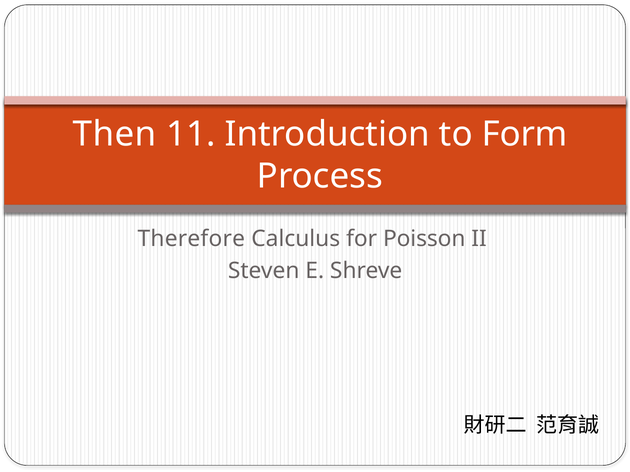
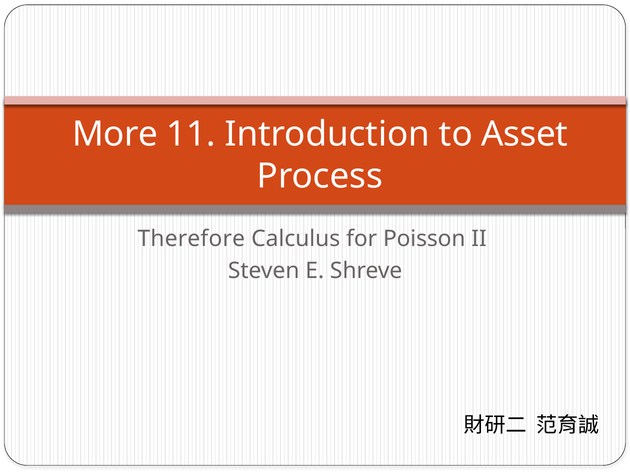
Then: Then -> More
Form: Form -> Asset
